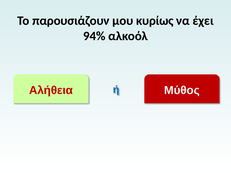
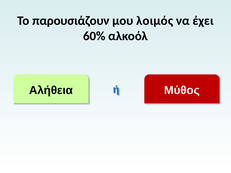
κυρίως: κυρίως -> λοιμός
94%: 94% -> 60%
Αλήθεια colour: red -> black
